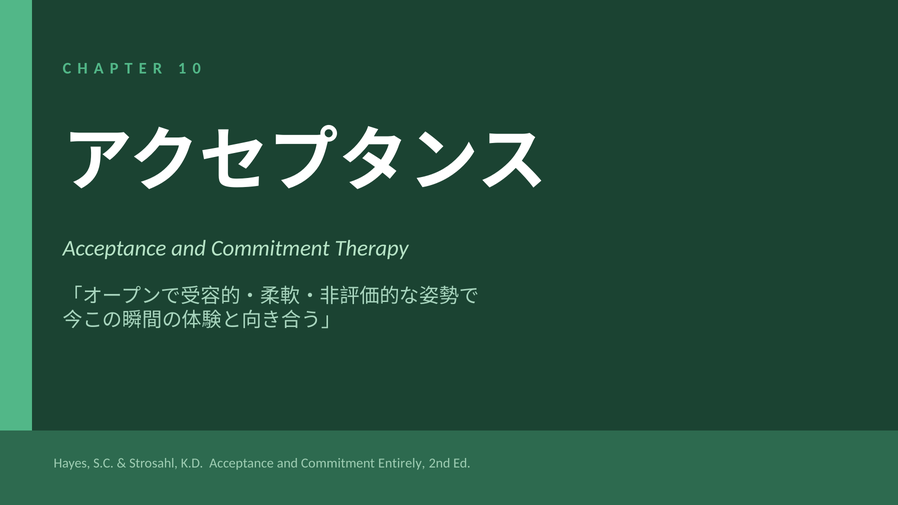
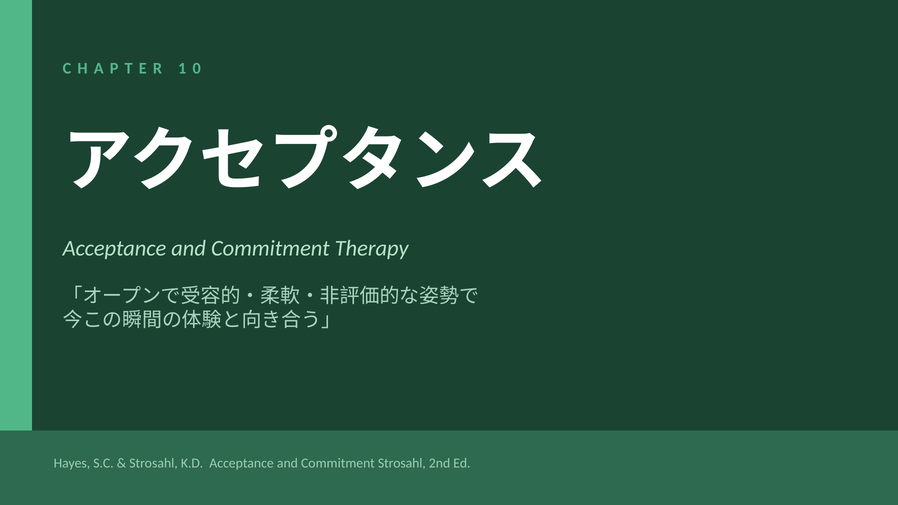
Commitment Entirely: Entirely -> Strosahl
